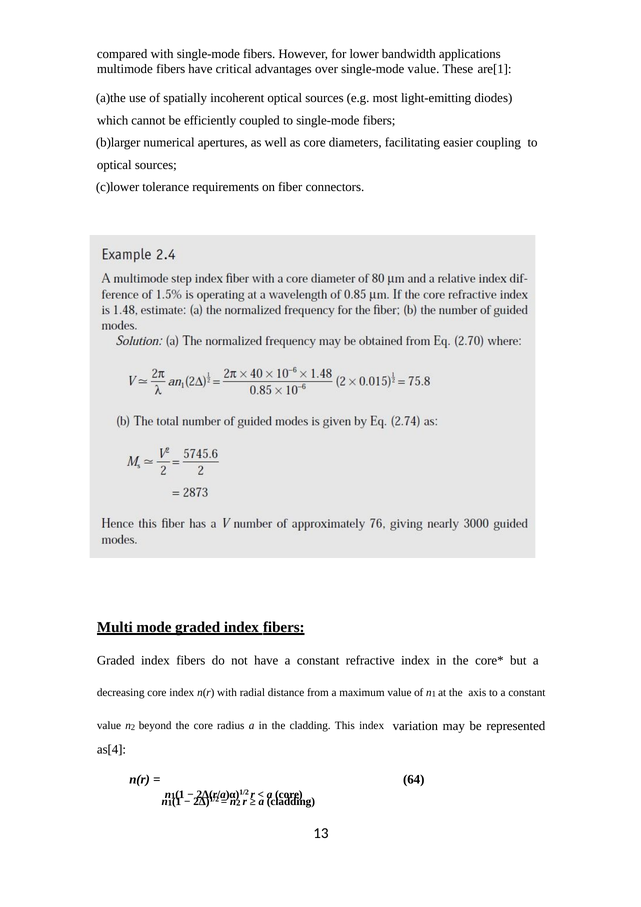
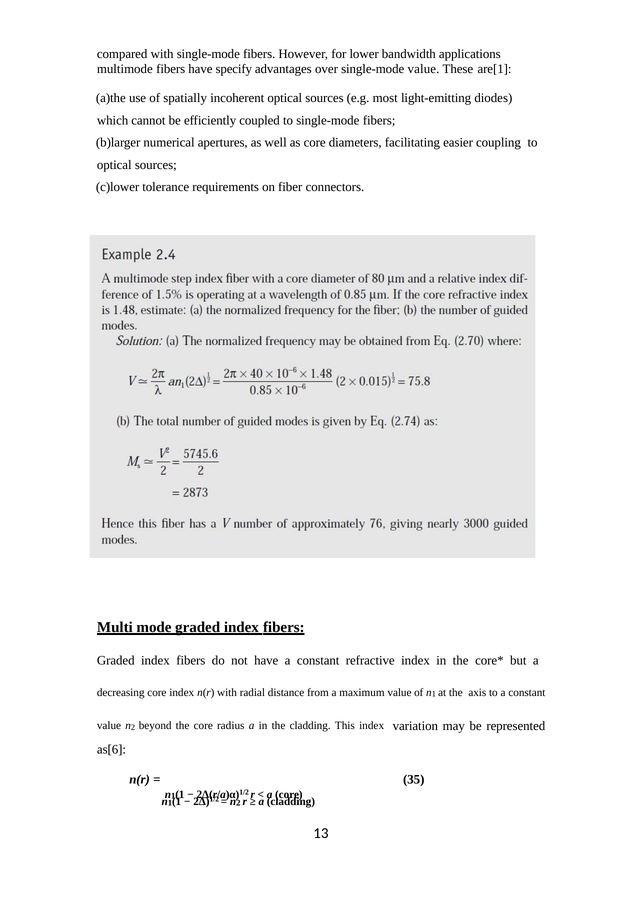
critical: critical -> specify
as[4: as[4 -> as[6
64: 64 -> 35
